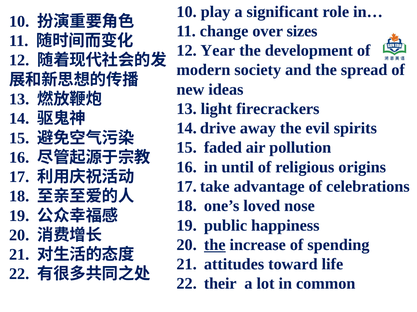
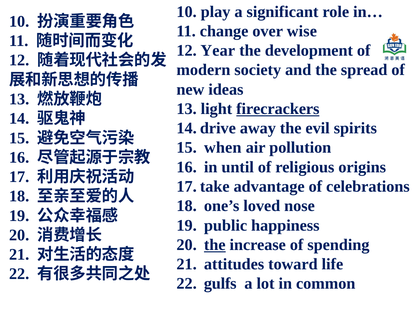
sizes: sizes -> wise
firecrackers underline: none -> present
faded: faded -> when
their: their -> gulfs
